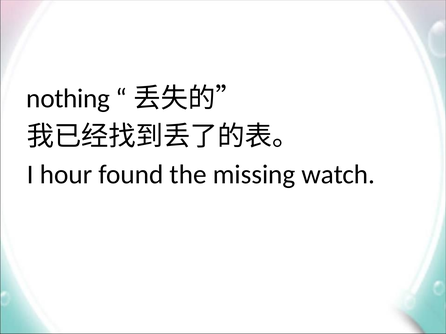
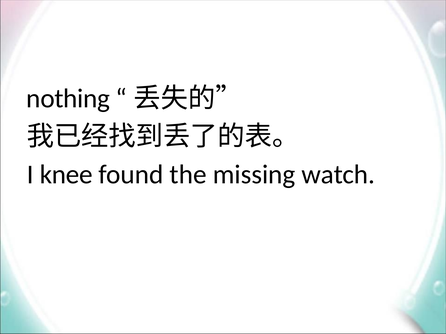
hour: hour -> knee
